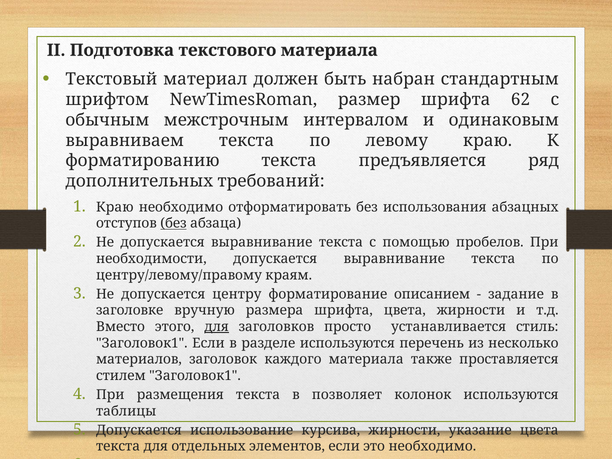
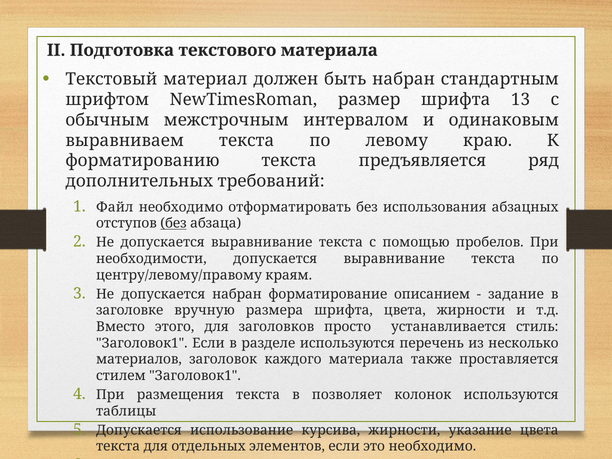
62: 62 -> 13
Краю at (115, 207): Краю -> Файл
допускается центру: центру -> набран
для at (217, 327) underline: present -> none
